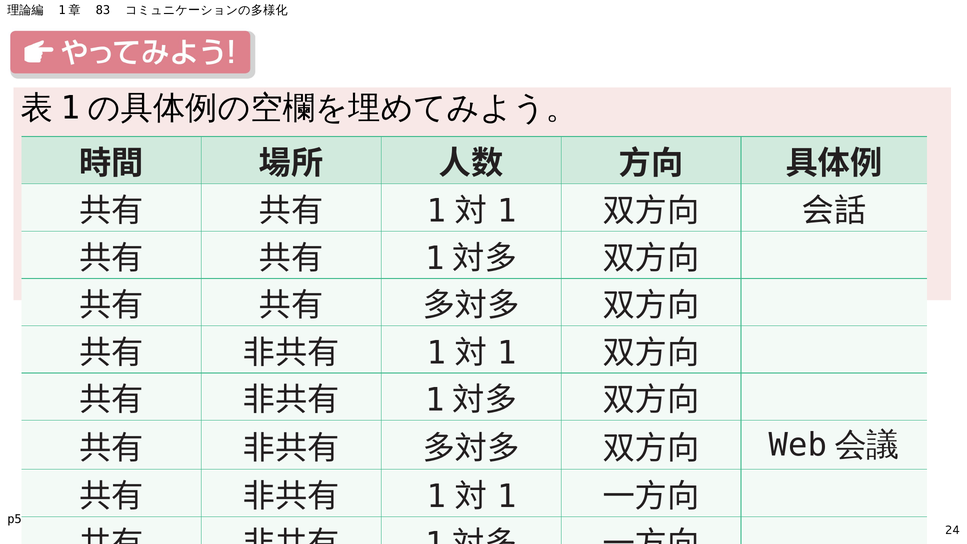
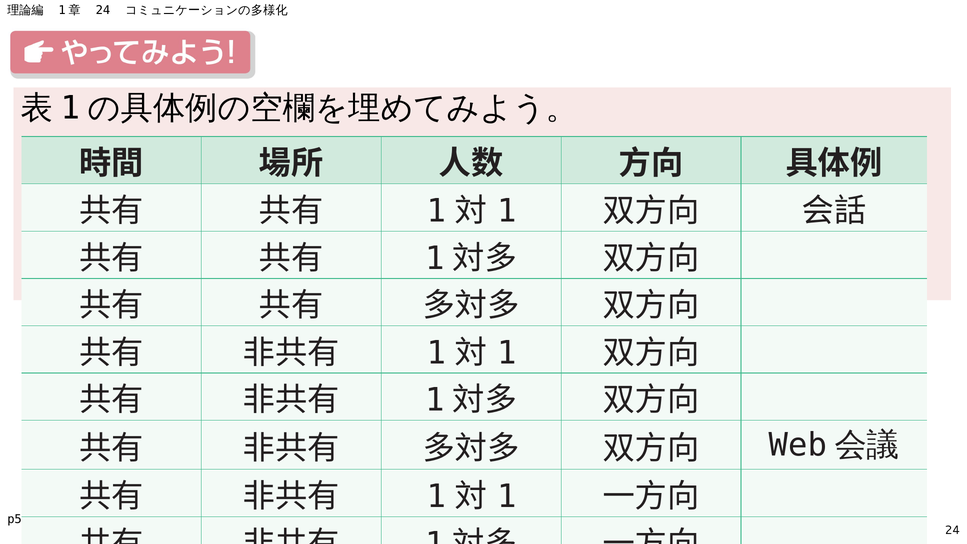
83 at (103, 10): 83 -> 24
